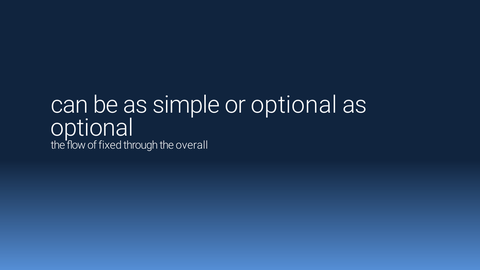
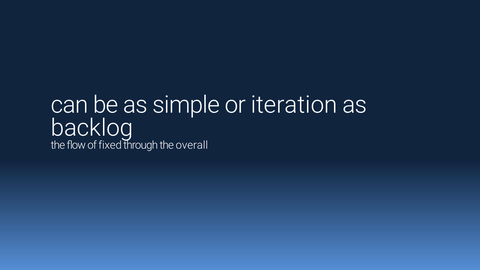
or optional: optional -> iteration
optional at (92, 128): optional -> backlog
